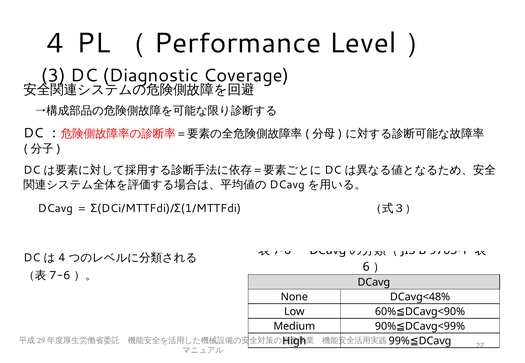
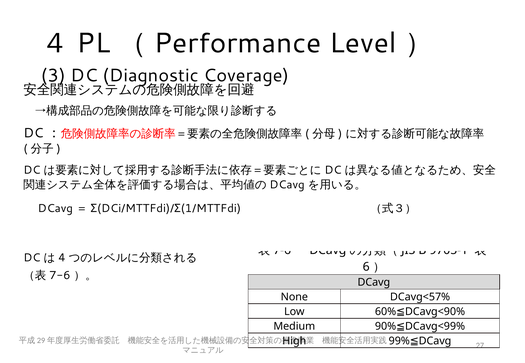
DCavg<48%: DCavg<48% -> DCavg<57%
